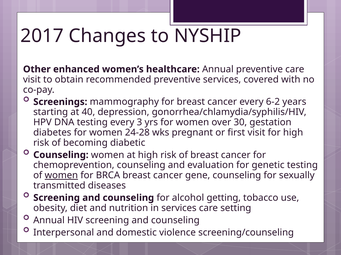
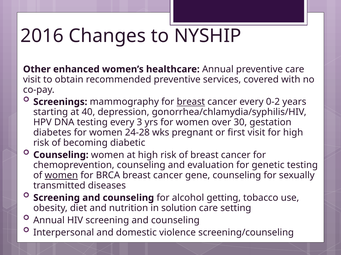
2017: 2017 -> 2016
breast at (191, 102) underline: none -> present
6-2: 6-2 -> 0-2
in services: services -> solution
